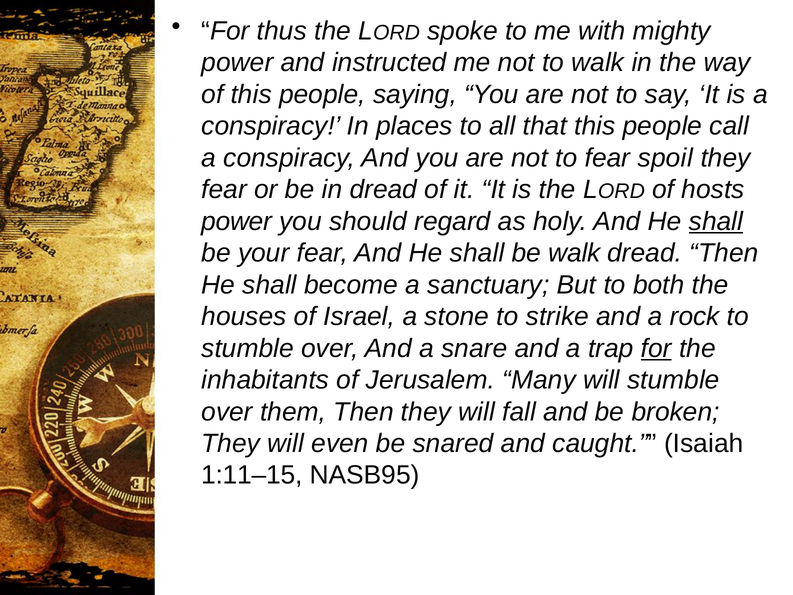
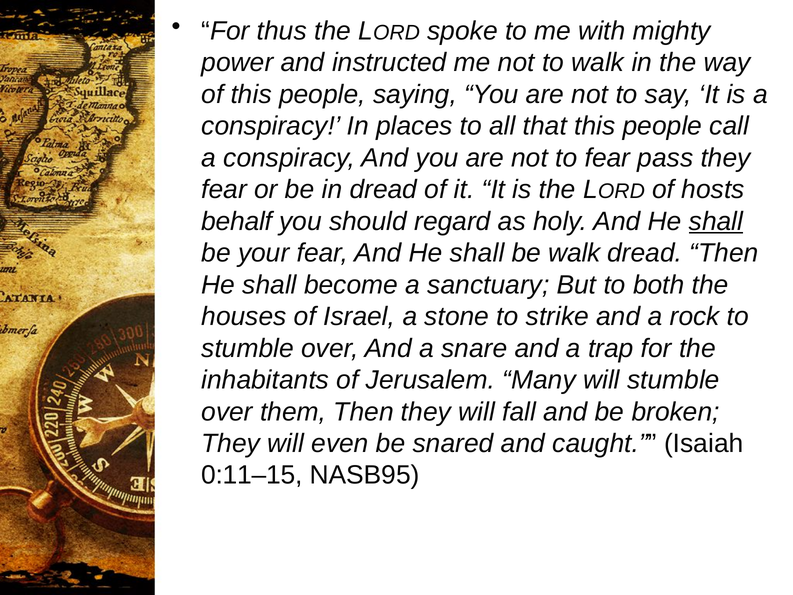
spoil: spoil -> pass
power at (237, 221): power -> behalf
for at (656, 348) underline: present -> none
1:11–15: 1:11–15 -> 0:11–15
